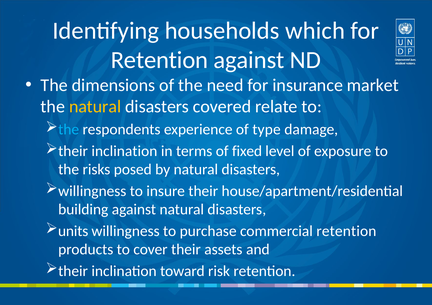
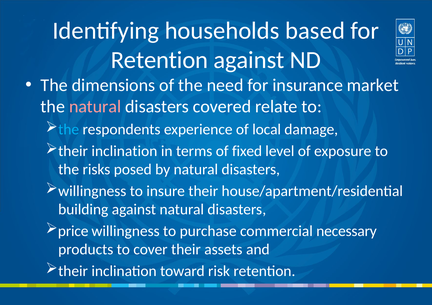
which: which -> based
natural at (95, 107) colour: yellow -> pink
type: type -> local
units: units -> price
commercial retention: retention -> necessary
